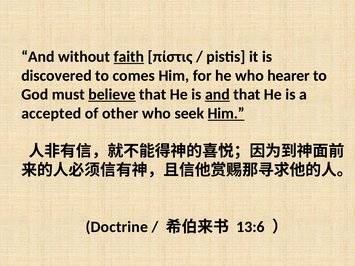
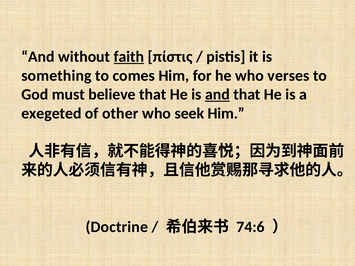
discovered: discovered -> something
hearer: hearer -> verses
believe underline: present -> none
accepted: accepted -> exegeted
Him at (226, 114) underline: present -> none
13:6: 13:6 -> 74:6
